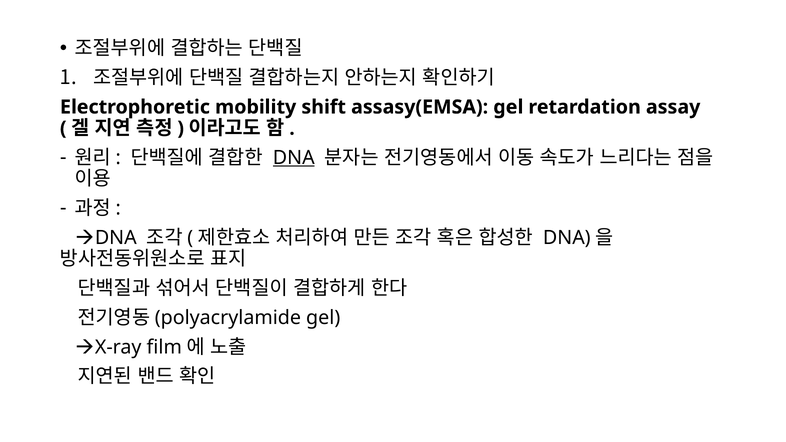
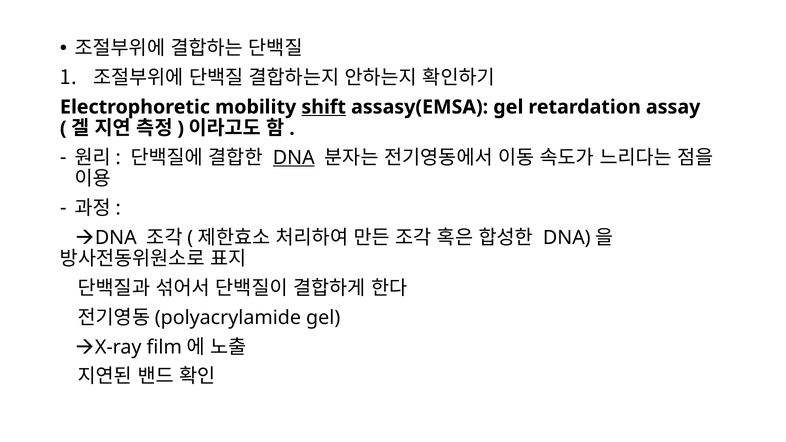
shift underline: none -> present
